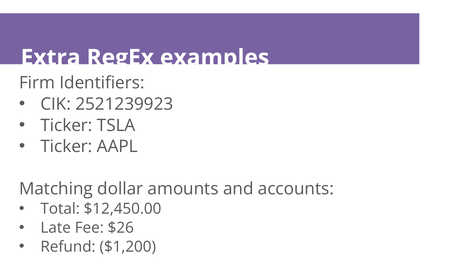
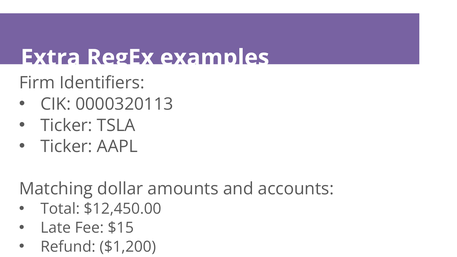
2521239923: 2521239923 -> 0000320113
$26: $26 -> $15
